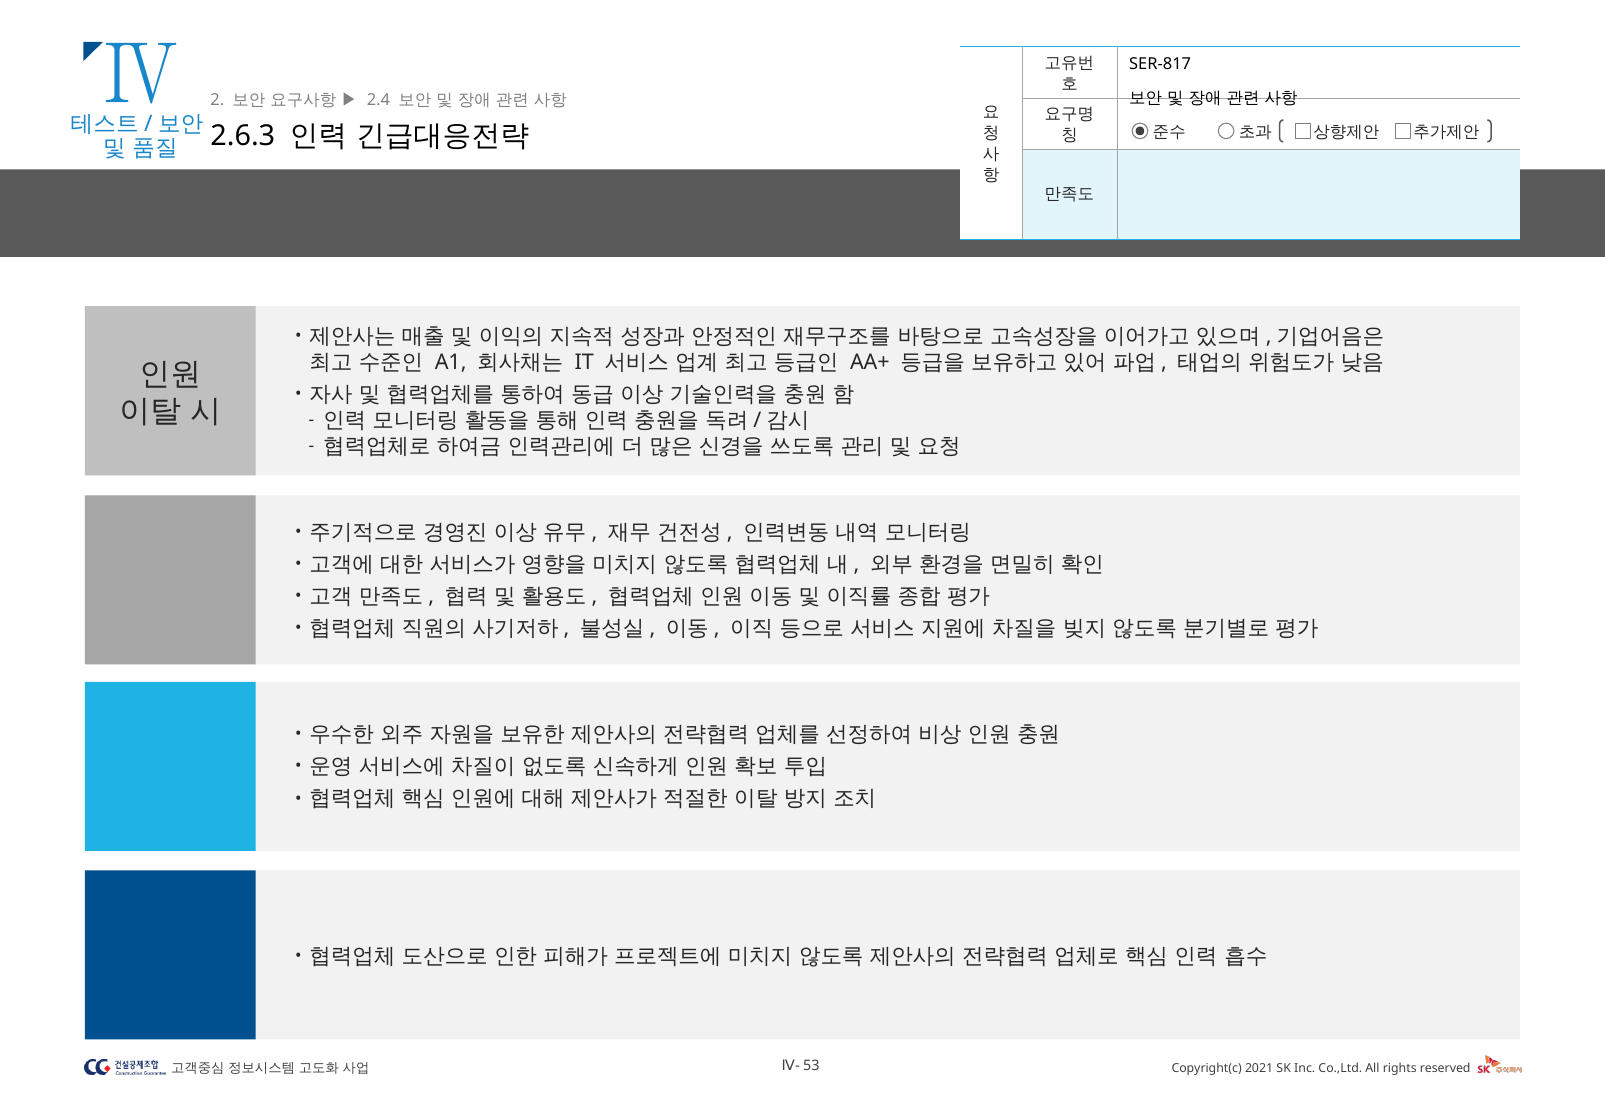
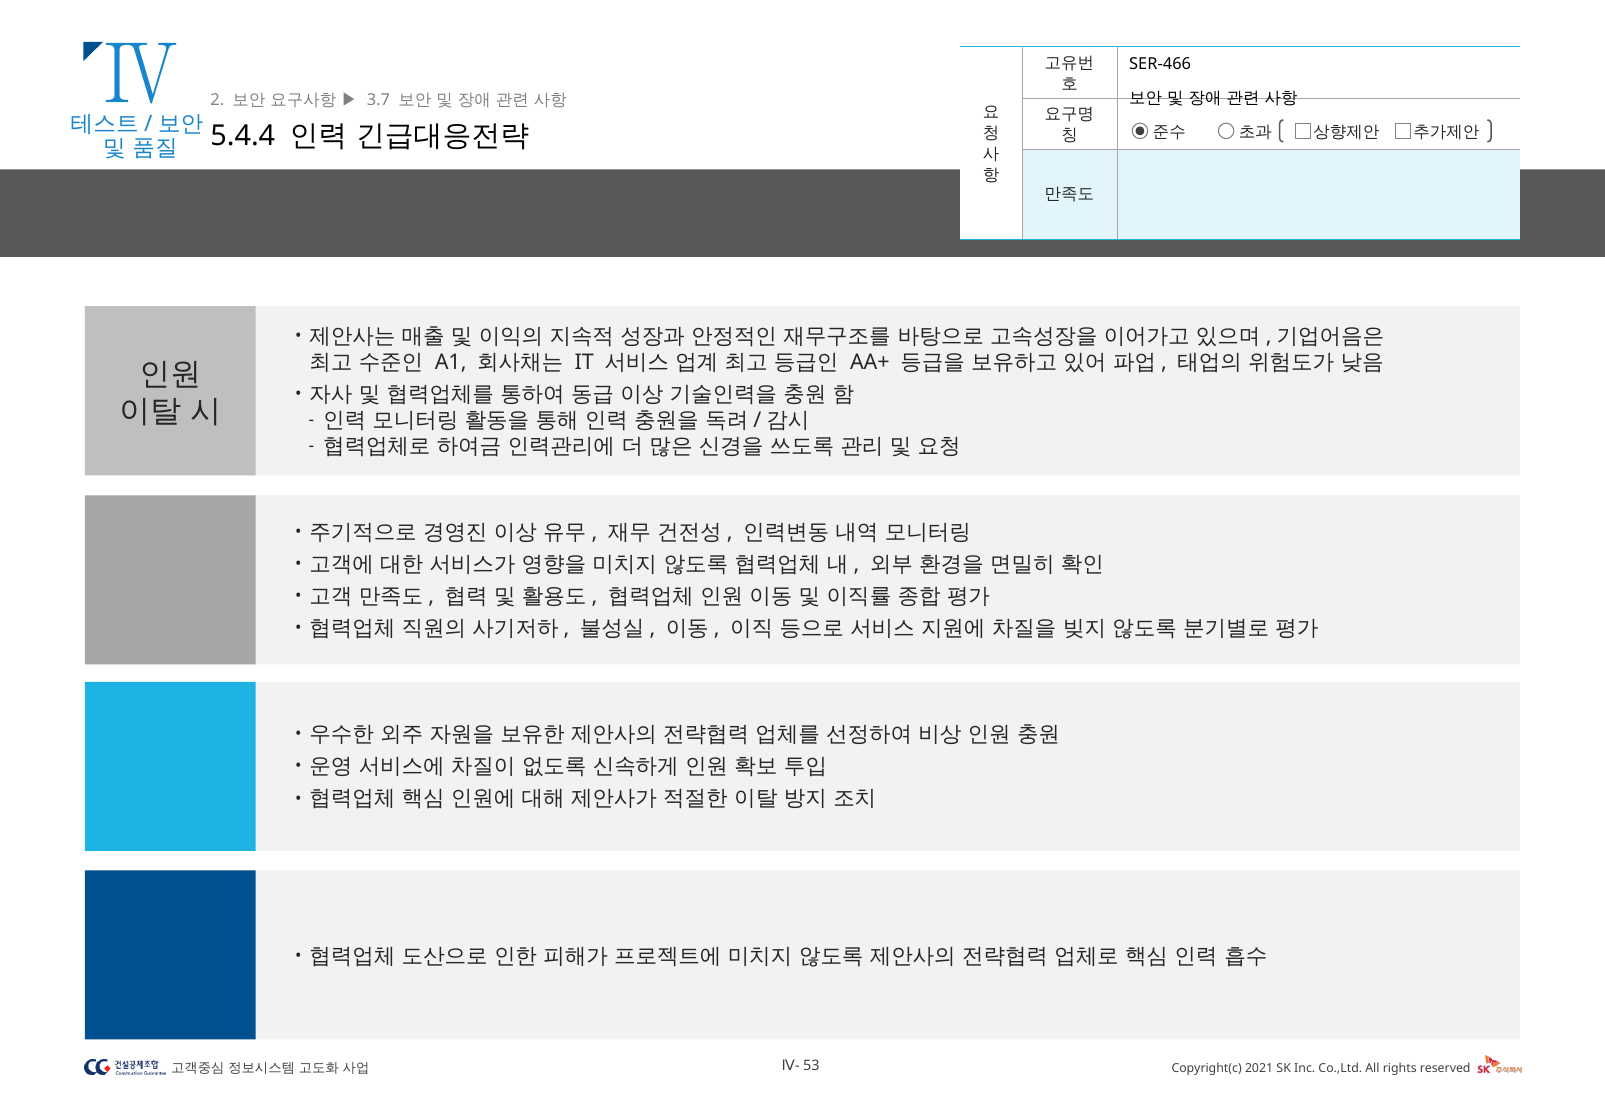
SER-817: SER-817 -> SER-466
2.4: 2.4 -> 3.7
2.6.3: 2.6.3 -> 5.4.4
